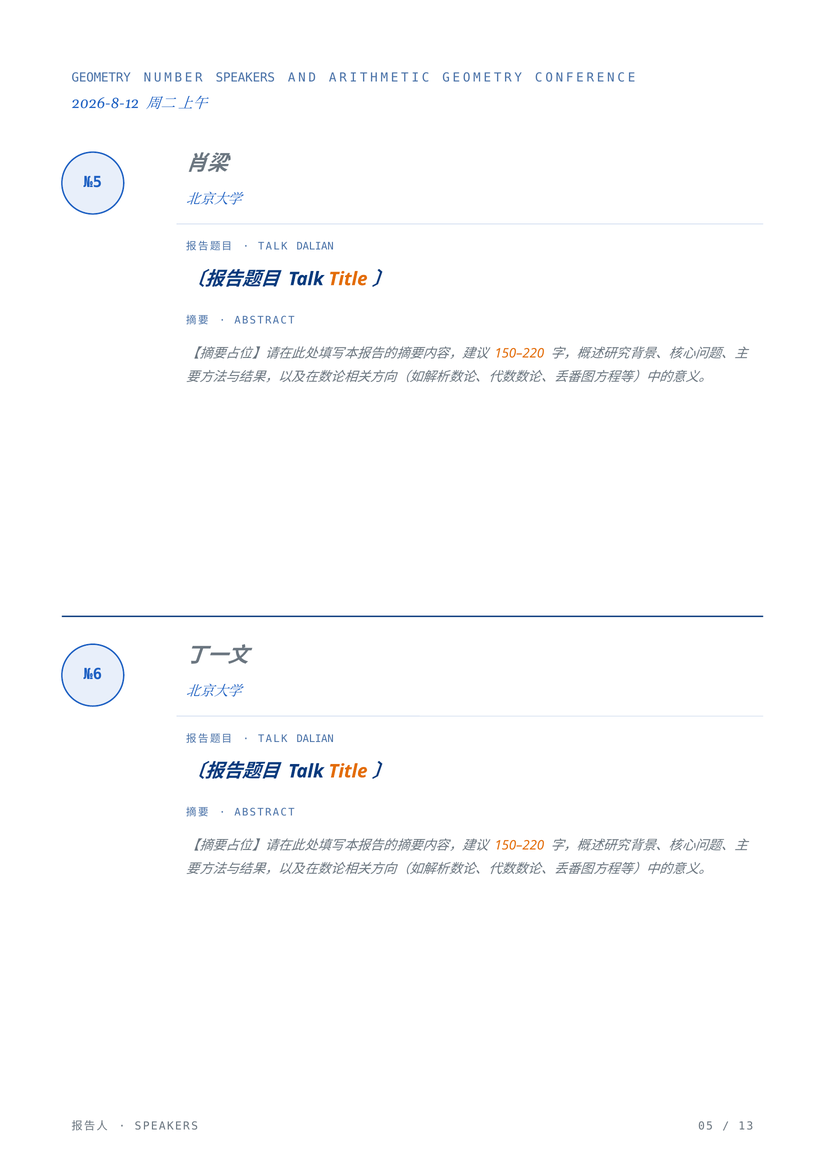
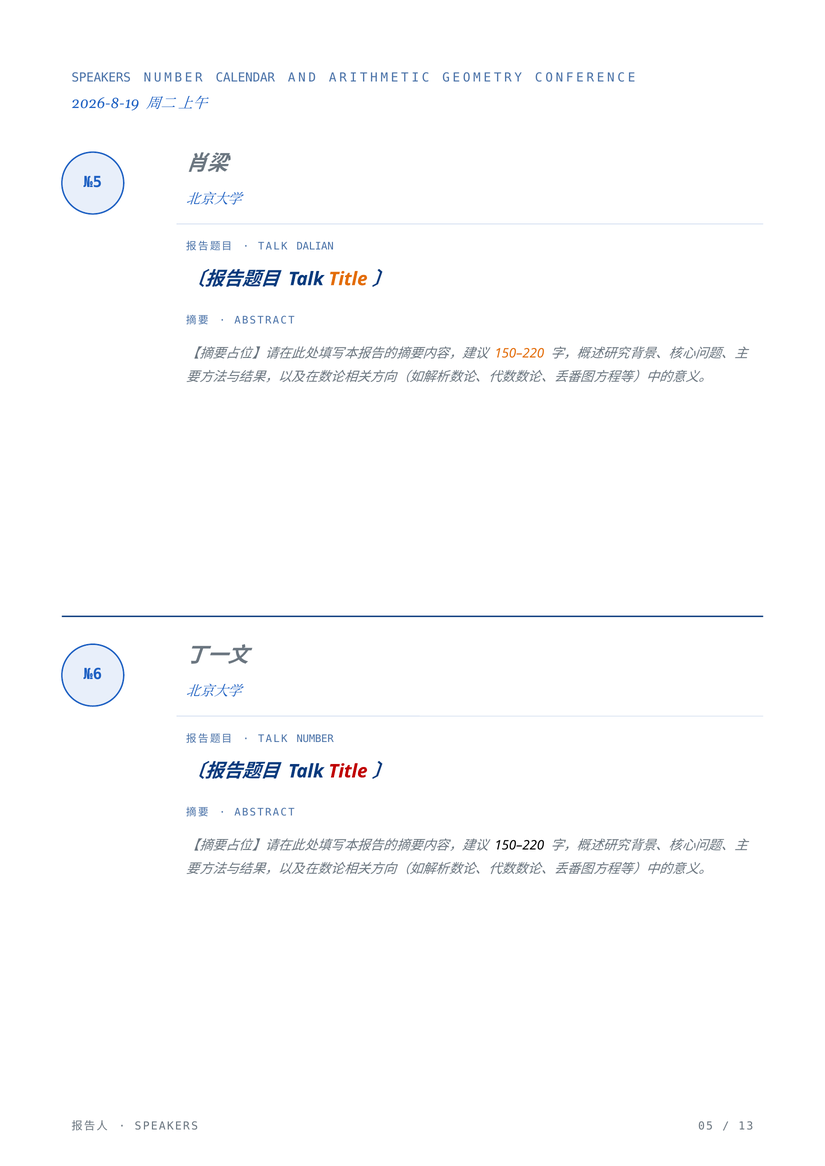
GEOMETRY at (101, 78): GEOMETRY -> SPEAKERS
NUMBER SPEAKERS: SPEAKERS -> CALENDAR
2026-8-12: 2026-8-12 -> 2026-8-19
DALIAN at (315, 739): DALIAN -> NUMBER
Title at (348, 771) colour: orange -> red
150–220 at (519, 846) colour: orange -> black
